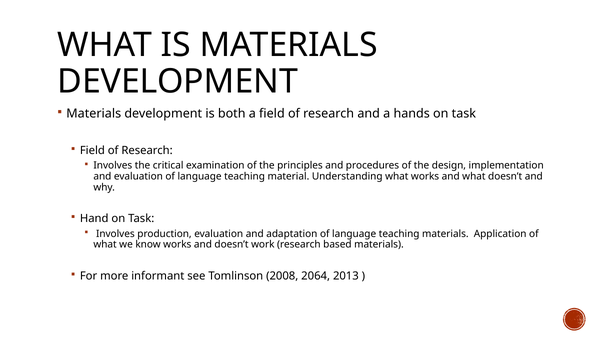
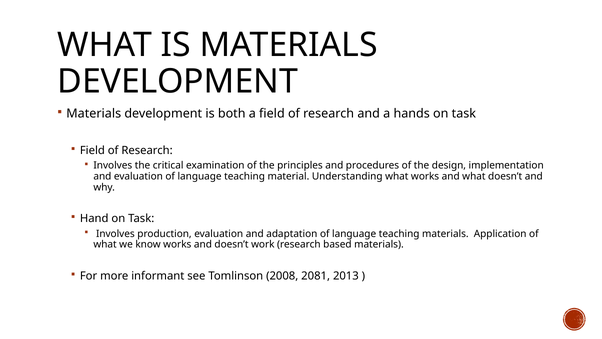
2064: 2064 -> 2081
